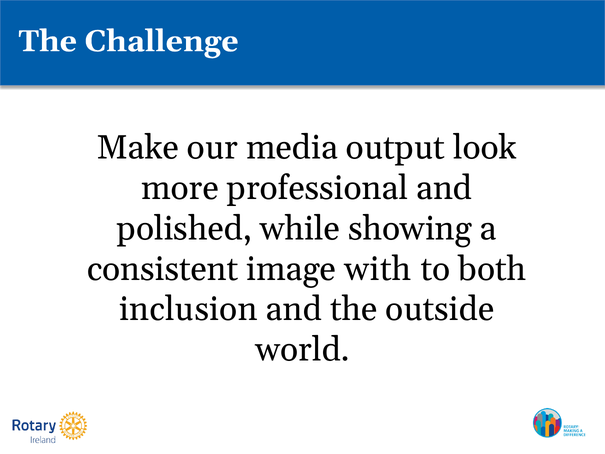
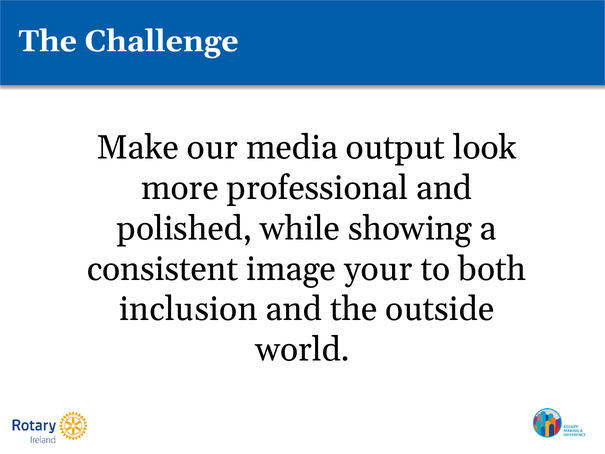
with: with -> your
